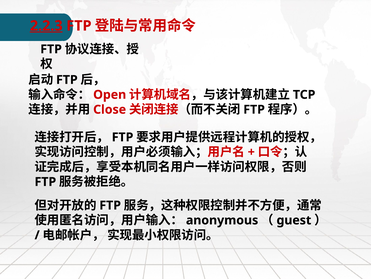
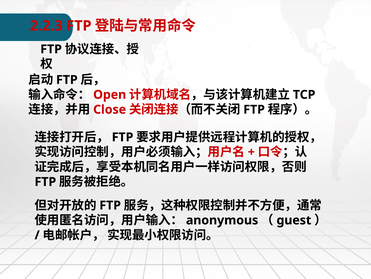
2.2.3 underline: present -> none
